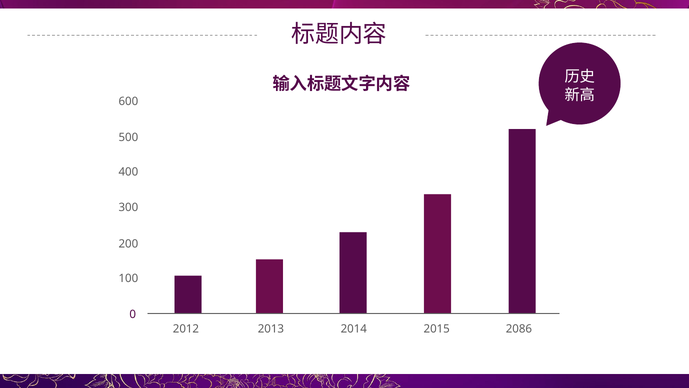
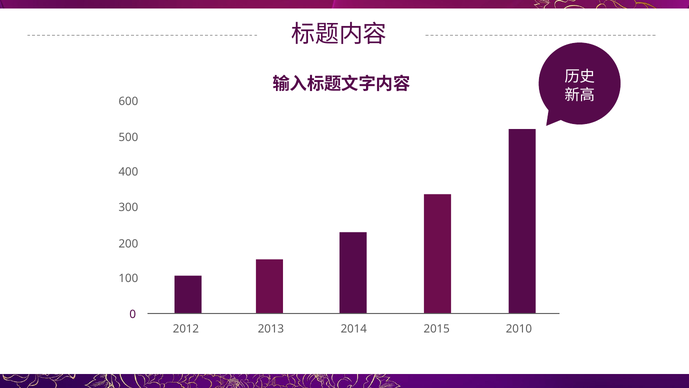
2086: 2086 -> 2010
